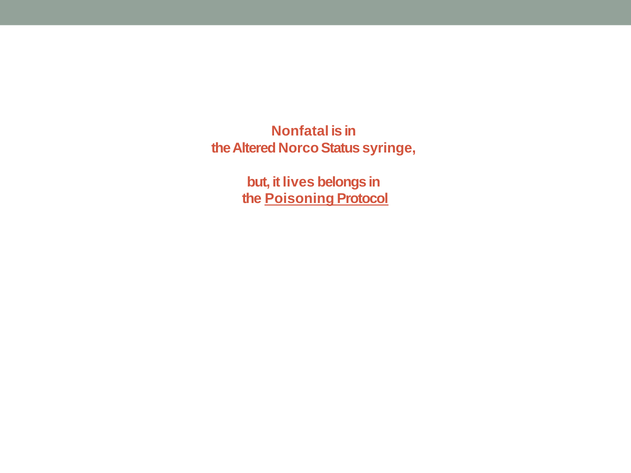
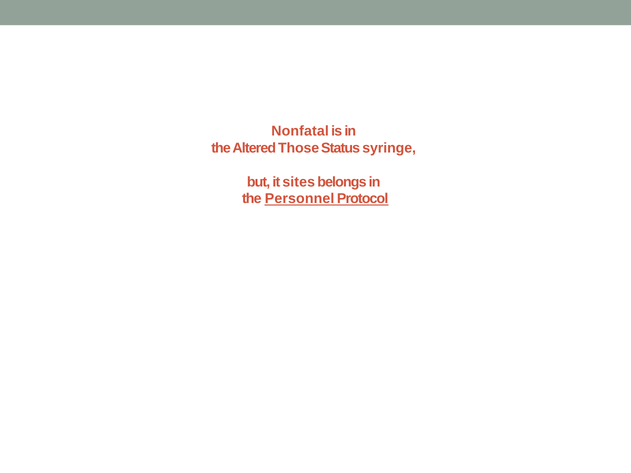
Norco: Norco -> Those
lives: lives -> sites
Poisoning: Poisoning -> Personnel
